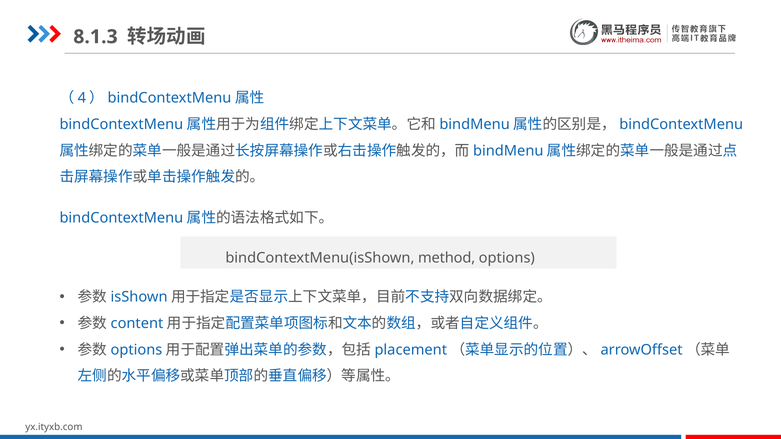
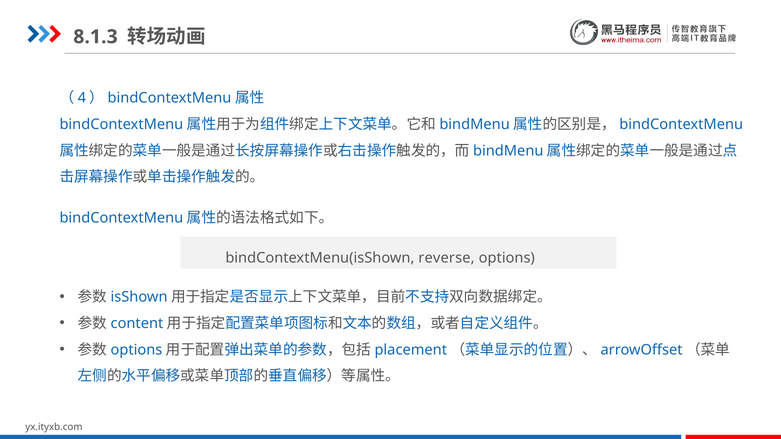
method: method -> reverse
